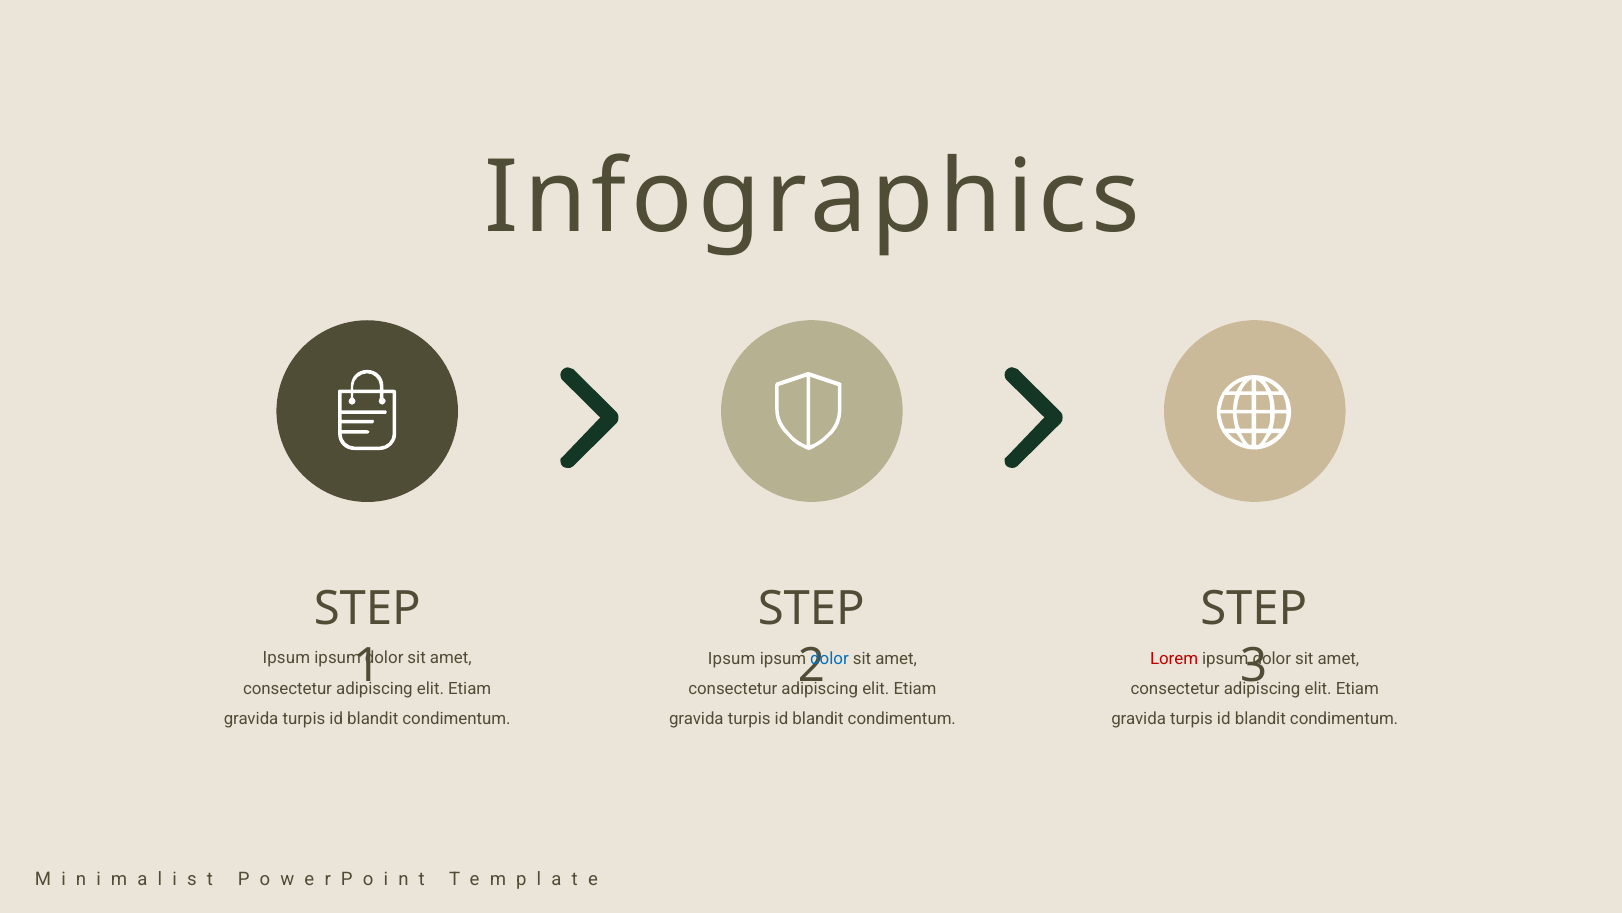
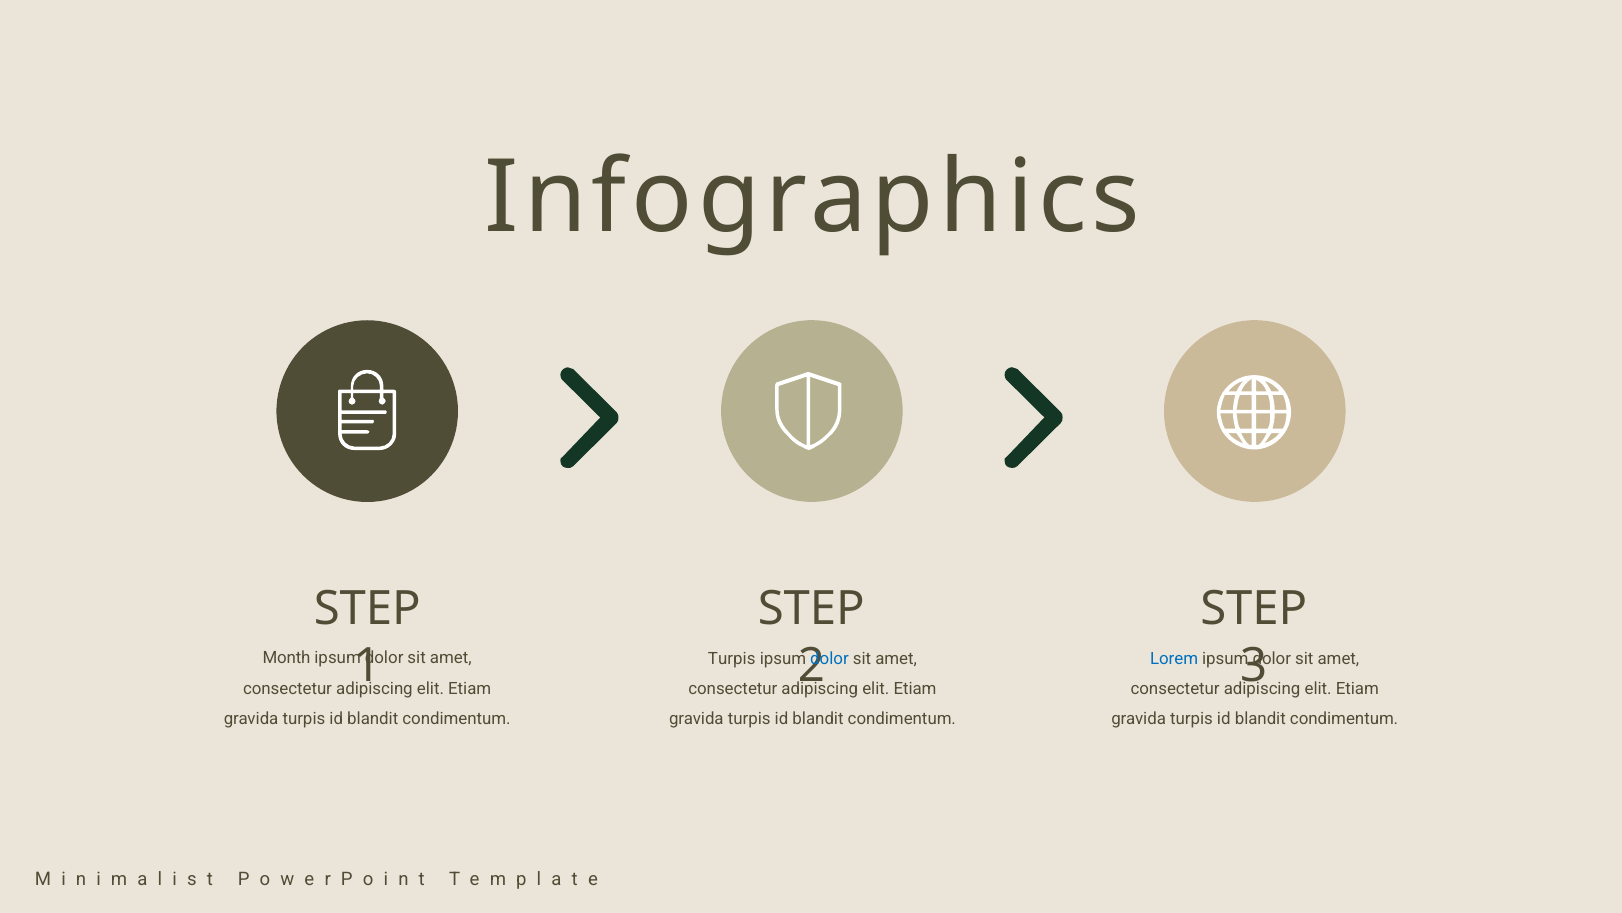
Ipsum at (286, 658): Ipsum -> Month
Ipsum at (732, 658): Ipsum -> Turpis
Lorem colour: red -> blue
